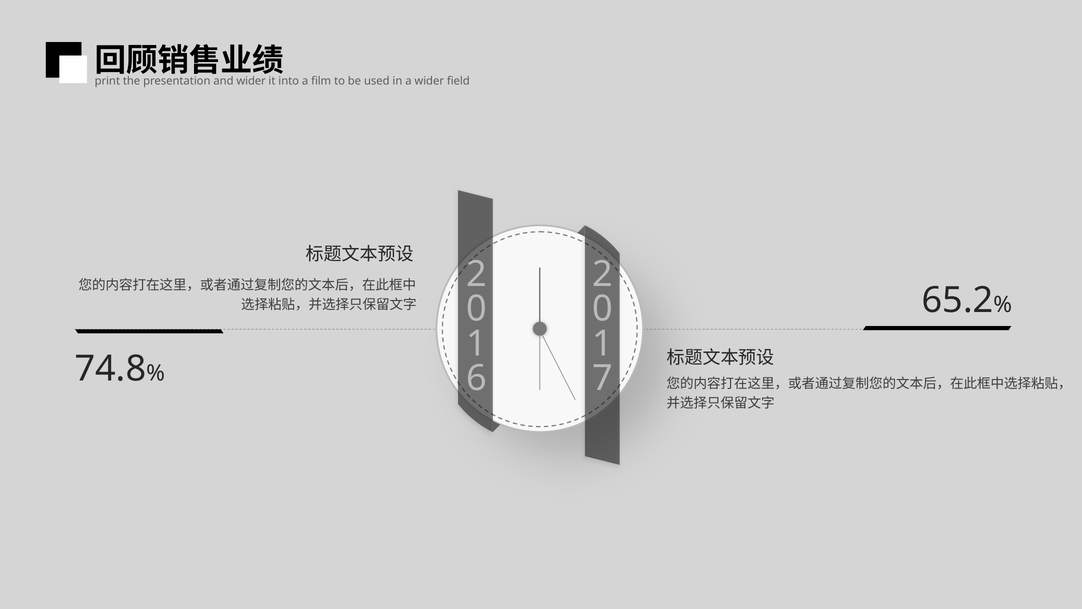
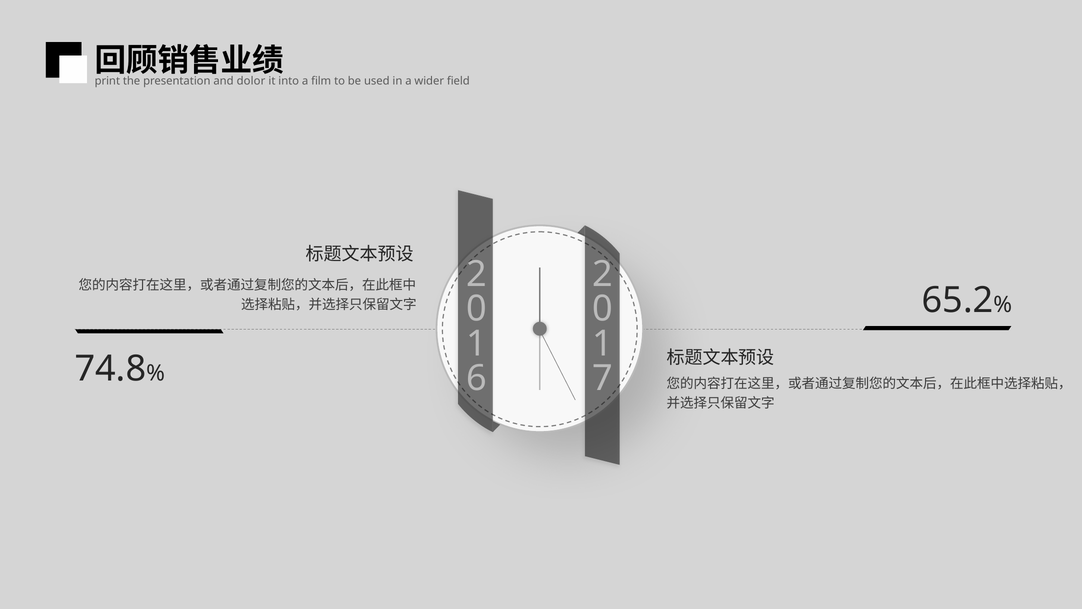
and wider: wider -> dolor
